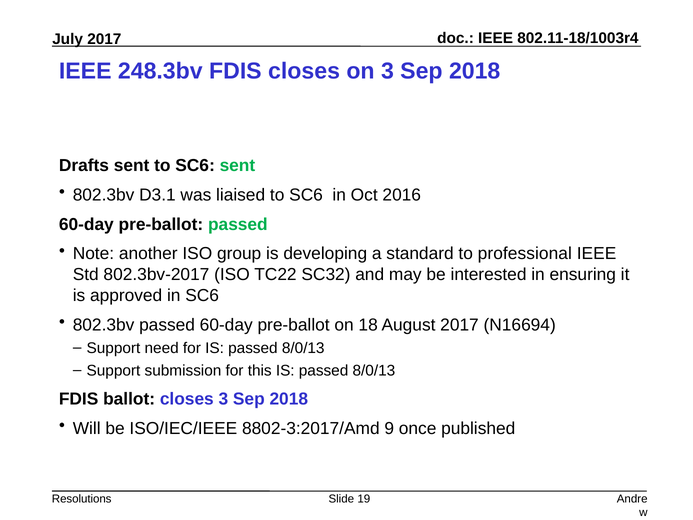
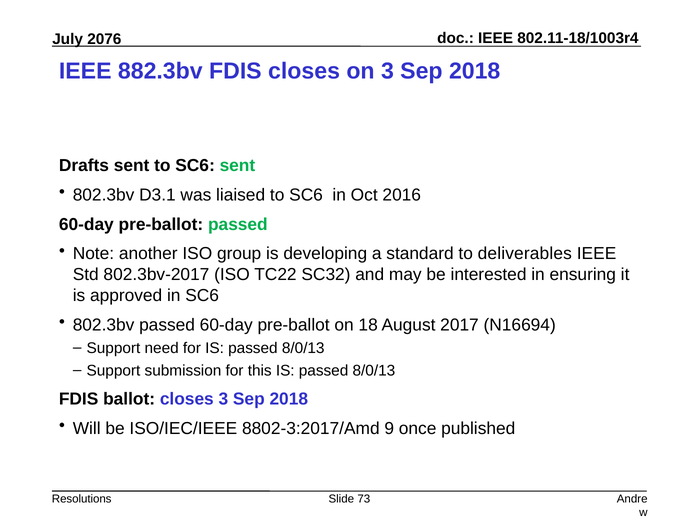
2017 at (104, 39): 2017 -> 2076
248.3bv: 248.3bv -> 882.3bv
professional: professional -> deliverables
19: 19 -> 73
